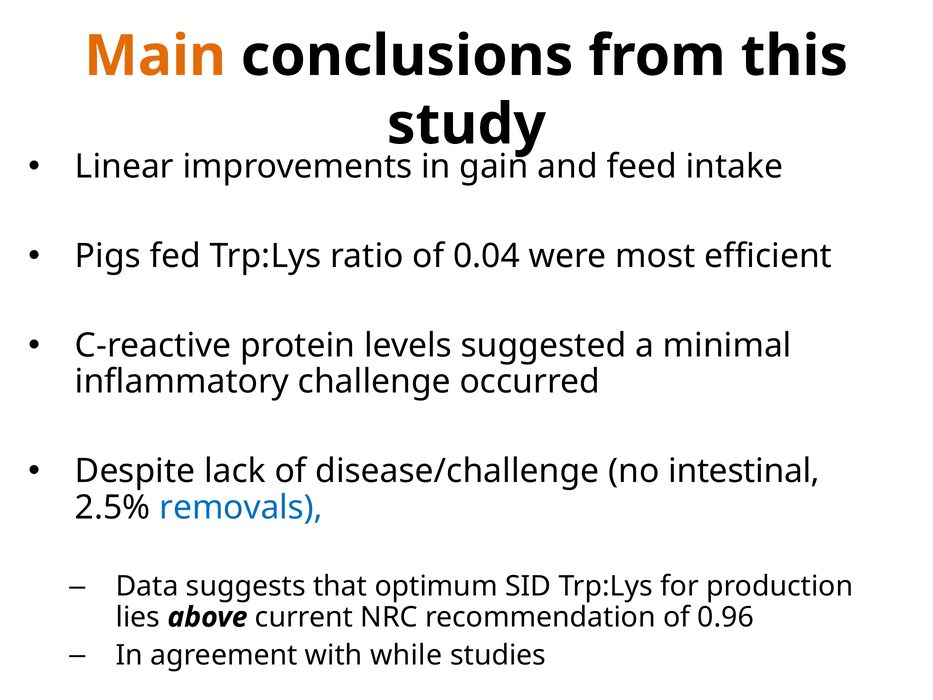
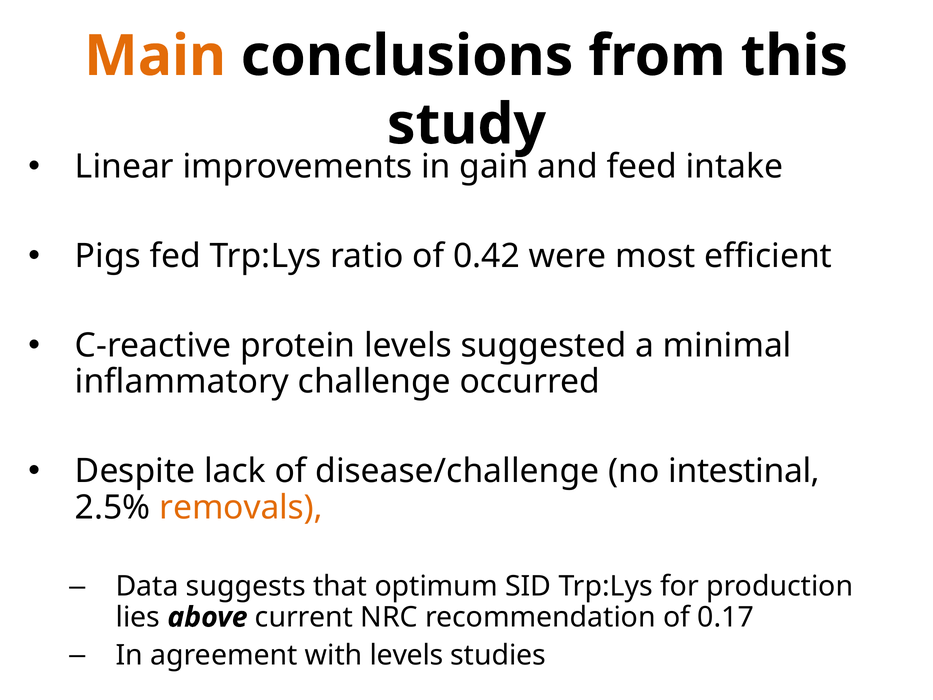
0.04: 0.04 -> 0.42
removals colour: blue -> orange
0.96: 0.96 -> 0.17
with while: while -> levels
